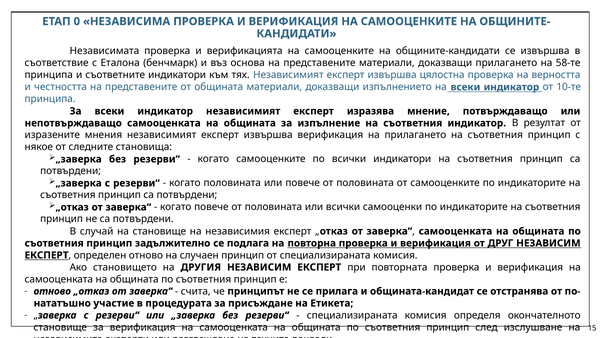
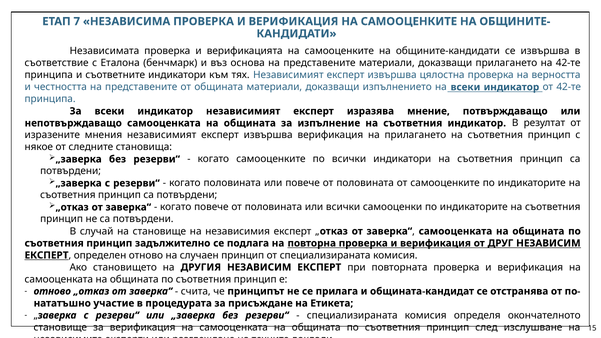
0: 0 -> 7
на 58-те: 58-те -> 42-те
от 10-те: 10-те -> 42-те
